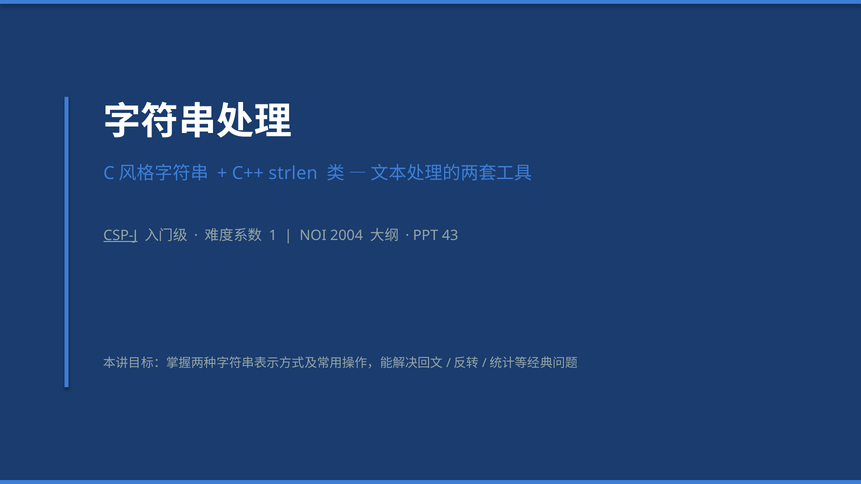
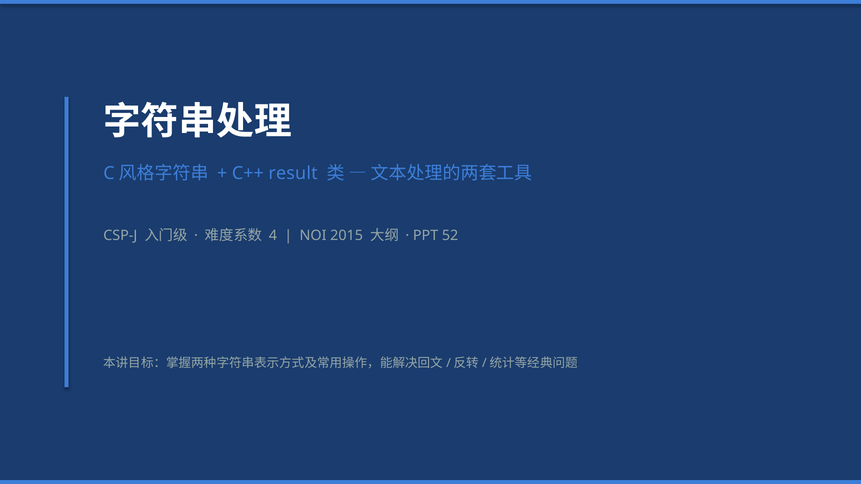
strlen: strlen -> result
CSP-J underline: present -> none
1: 1 -> 4
2004: 2004 -> 2015
43: 43 -> 52
